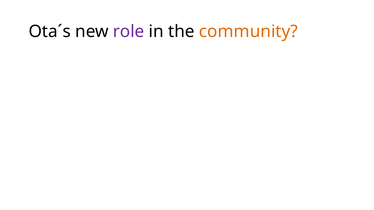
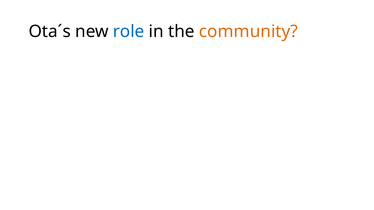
role colour: purple -> blue
